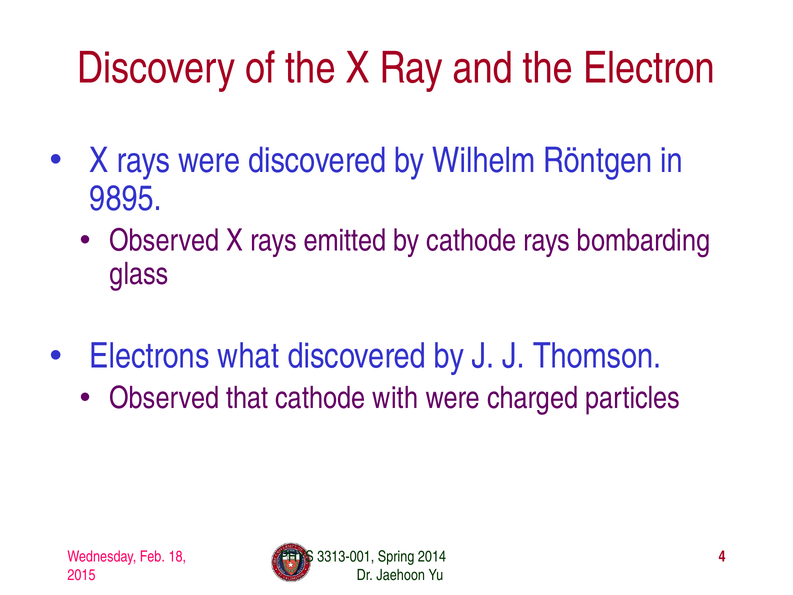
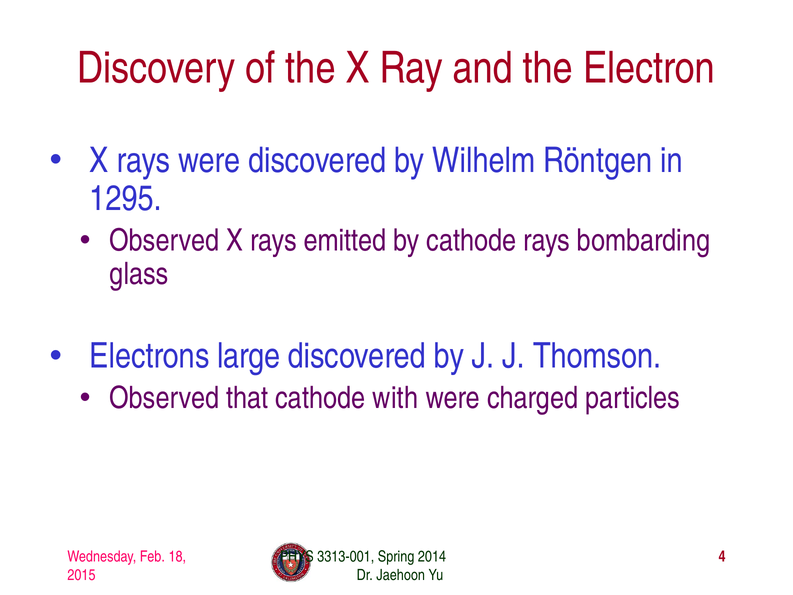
9895: 9895 -> 1295
what: what -> large
